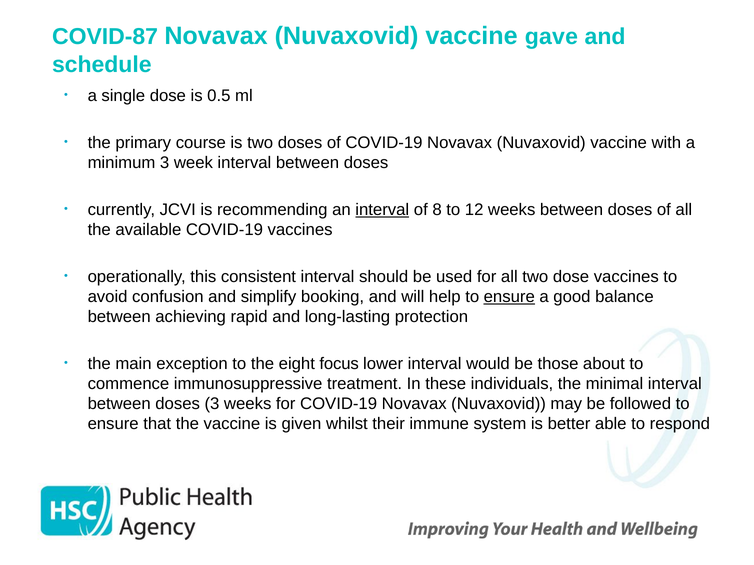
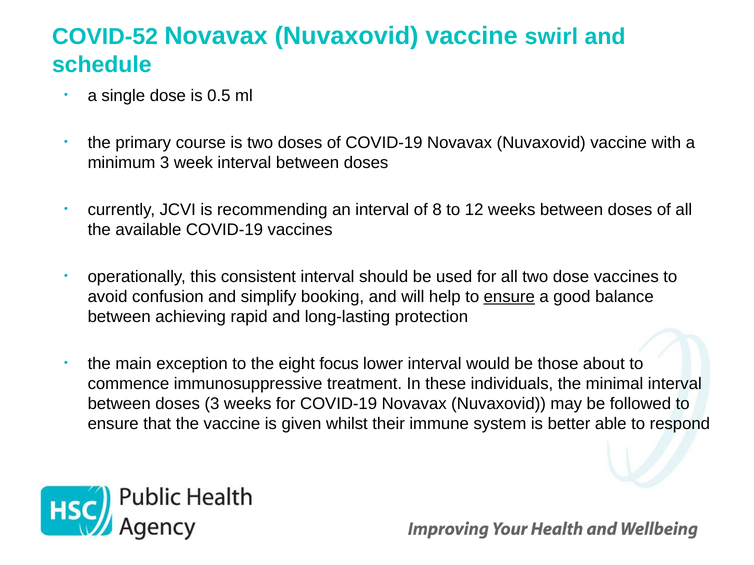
COVID-87: COVID-87 -> COVID-52
gave: gave -> swirl
interval at (382, 210) underline: present -> none
